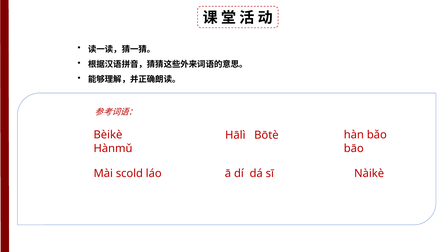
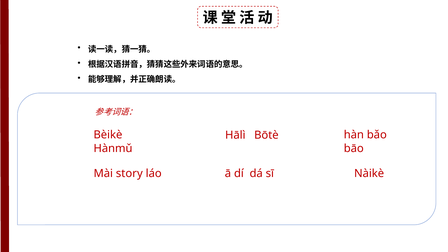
scold: scold -> story
